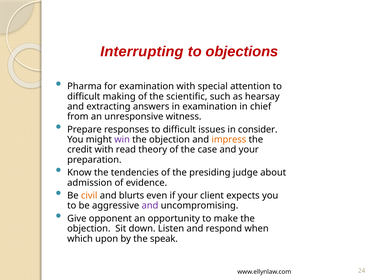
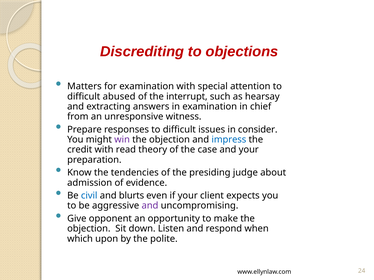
Interrupting: Interrupting -> Discrediting
Pharma: Pharma -> Matters
making: making -> abused
scientific: scientific -> interrupt
impress colour: orange -> blue
civil colour: orange -> blue
speak: speak -> polite
